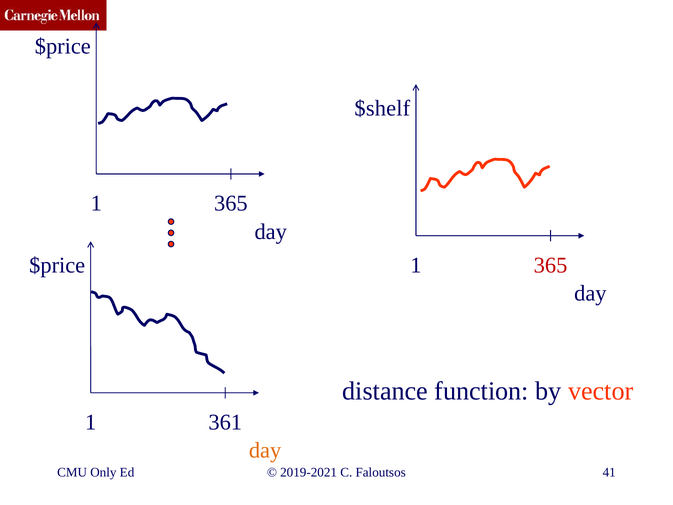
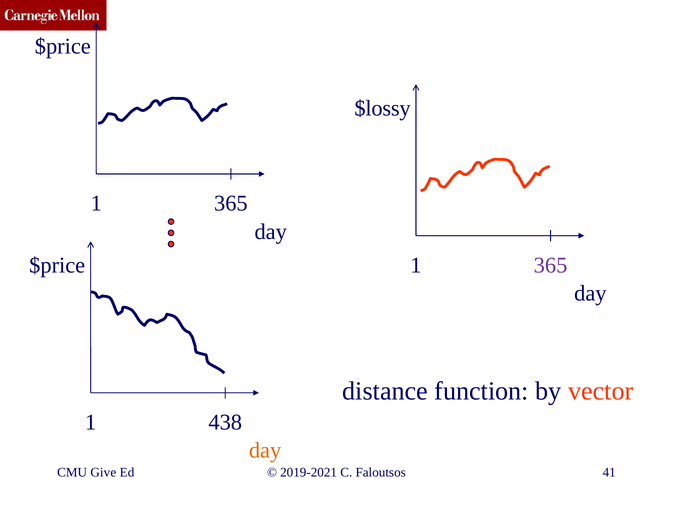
$shelf: $shelf -> $lossy
365 at (551, 265) colour: red -> purple
361: 361 -> 438
Only: Only -> Give
